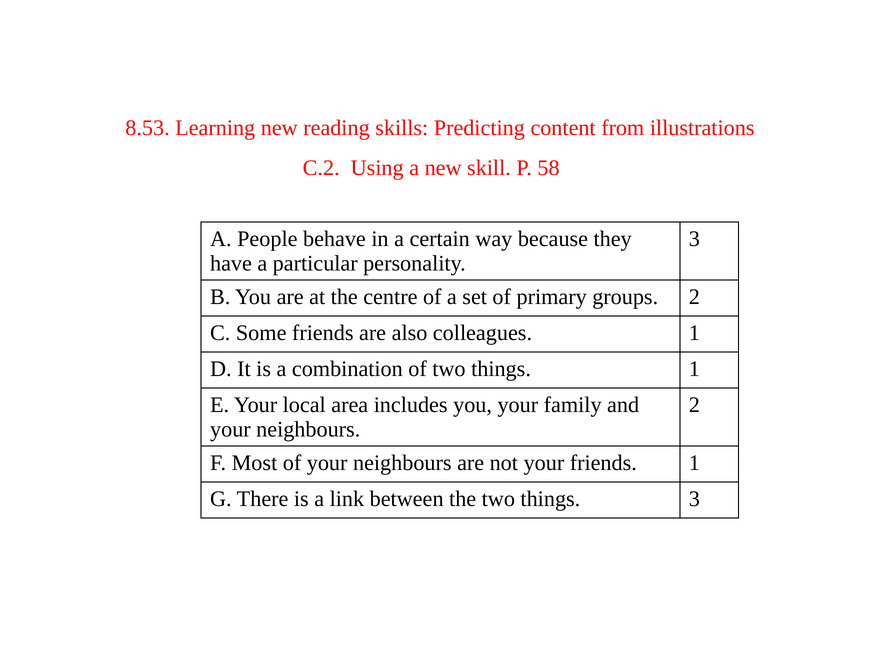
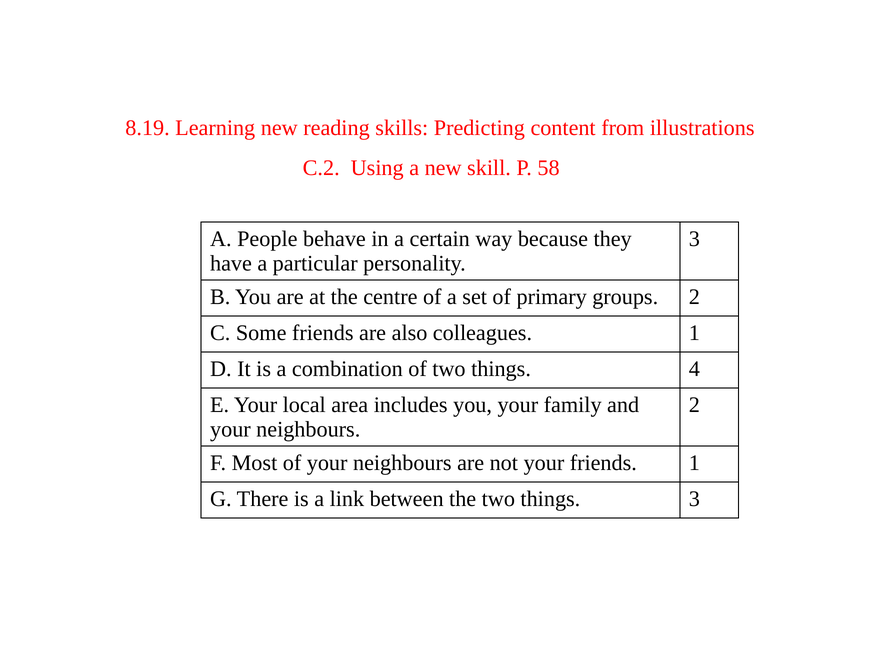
8.53: 8.53 -> 8.19
things 1: 1 -> 4
